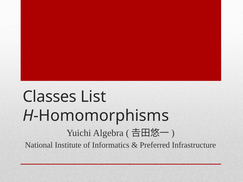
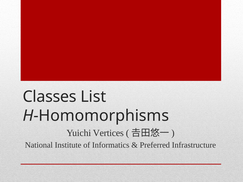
Algebra: Algebra -> Vertices
